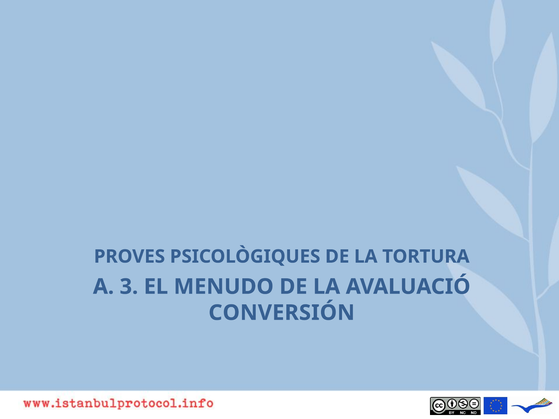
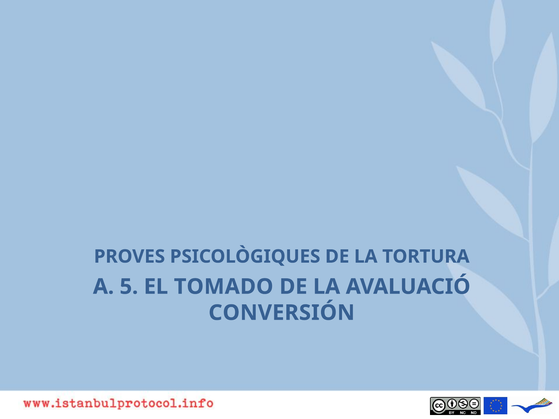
3: 3 -> 5
MENUDO: MENUDO -> TOMADO
